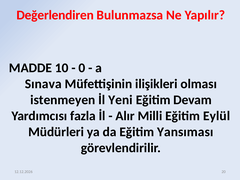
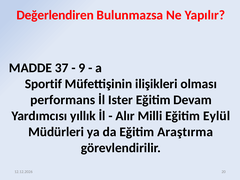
10: 10 -> 37
0: 0 -> 9
Sınava: Sınava -> Sportif
istenmeyen: istenmeyen -> performans
Yeni: Yeni -> Ister
fazla: fazla -> yıllık
Yansıması: Yansıması -> Araştırma
